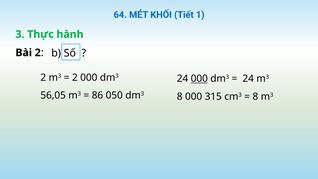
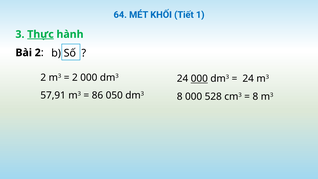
Thực underline: none -> present
56,05: 56,05 -> 57,91
315: 315 -> 528
